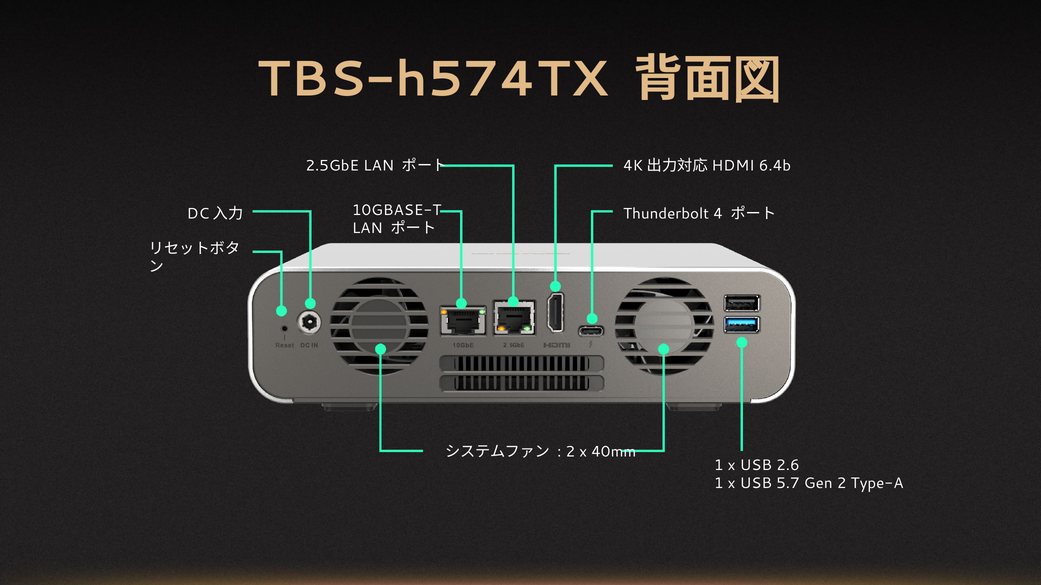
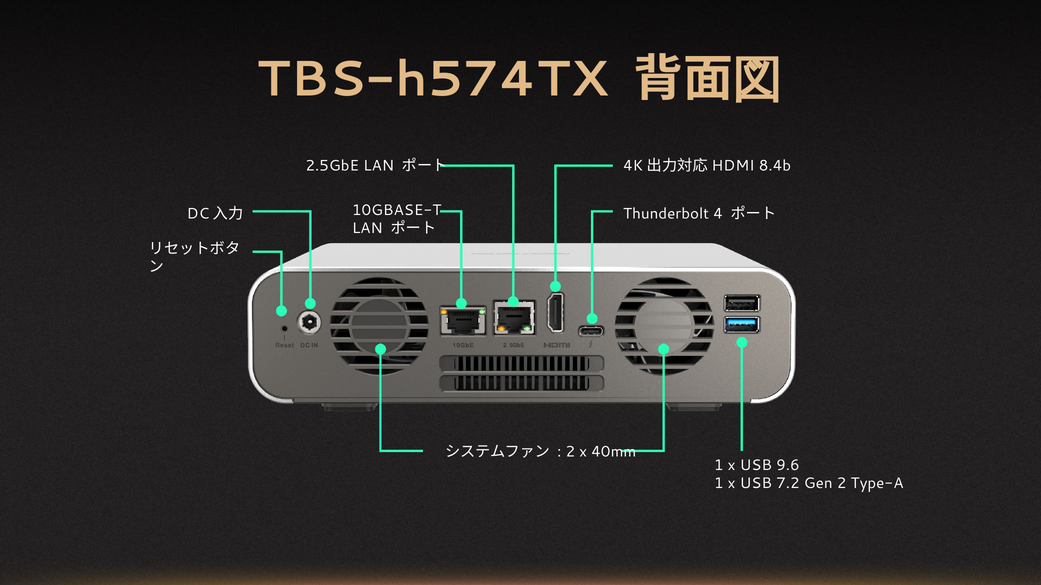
6.4b: 6.4b -> 8.4b
2.6: 2.6 -> 9.6
5.7: 5.7 -> 7.2
